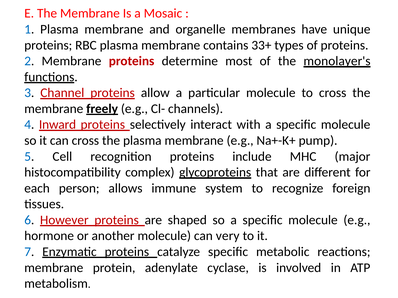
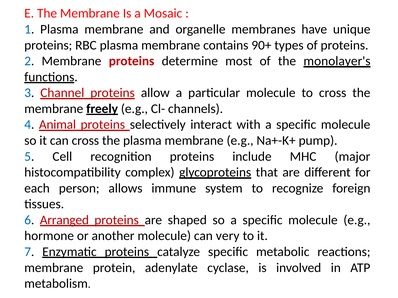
33+: 33+ -> 90+
Inward: Inward -> Animal
However: However -> Arranged
